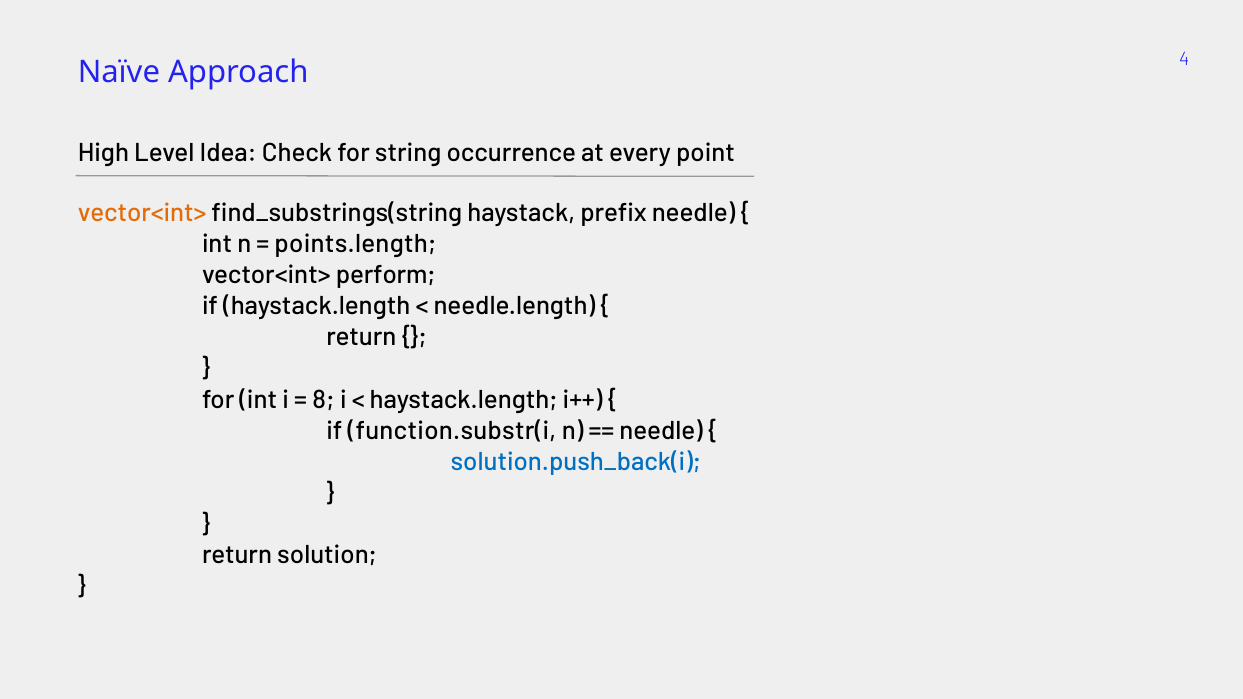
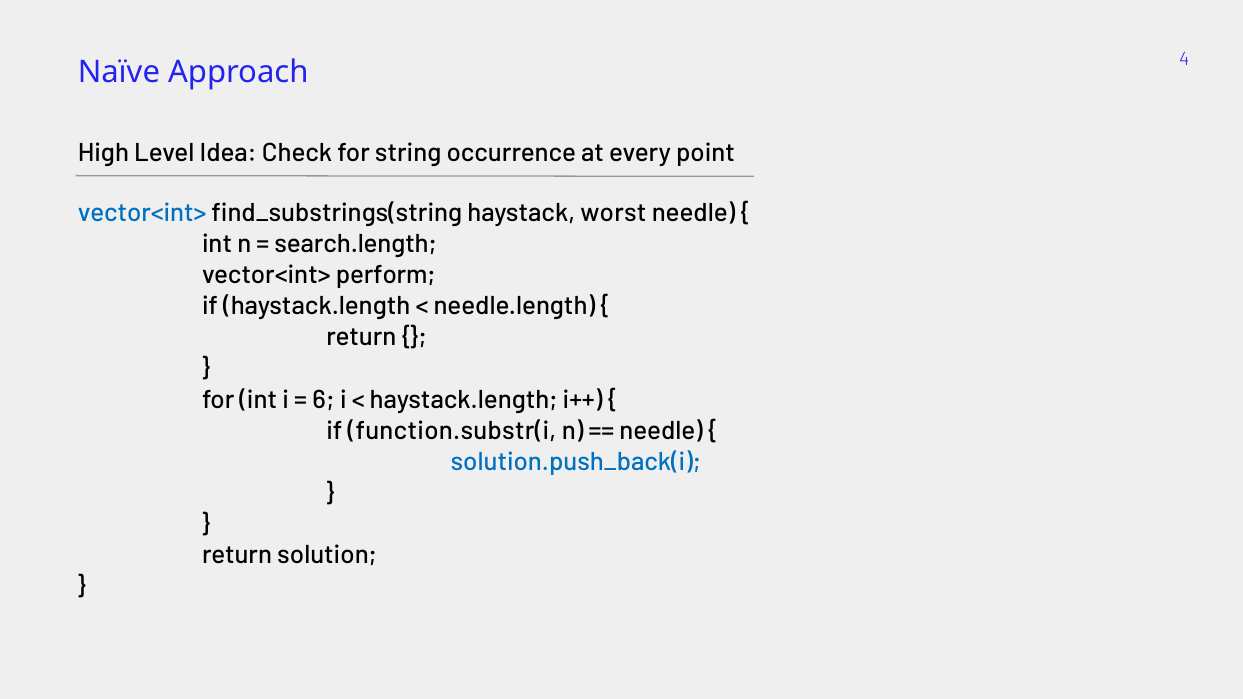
vector<int> at (142, 213) colour: orange -> blue
prefix: prefix -> worst
points.length: points.length -> search.length
8: 8 -> 6
